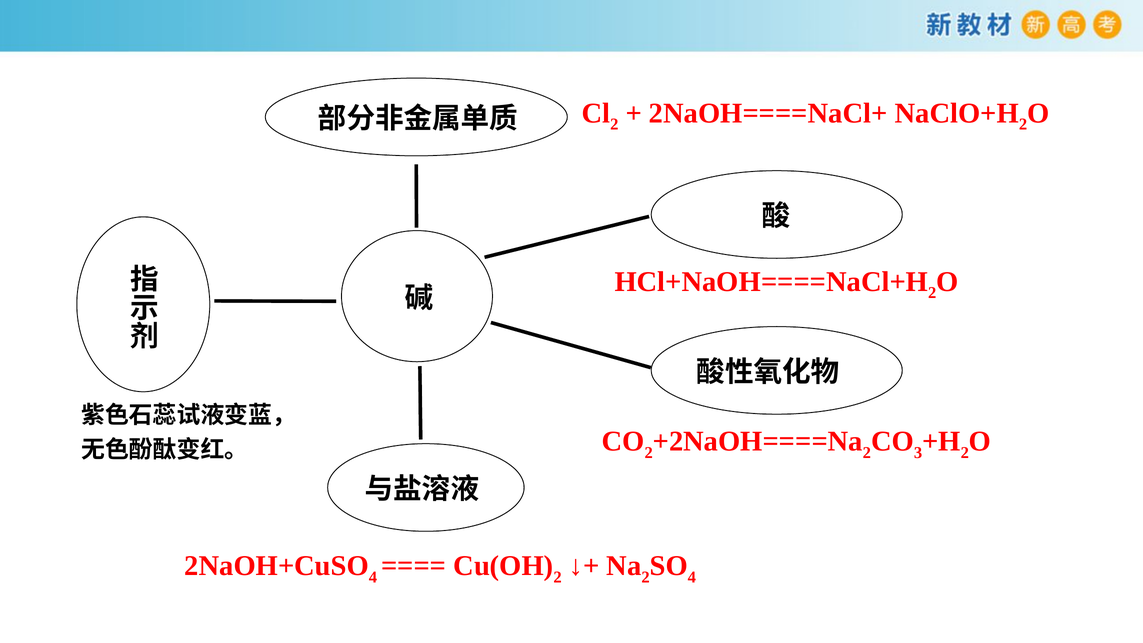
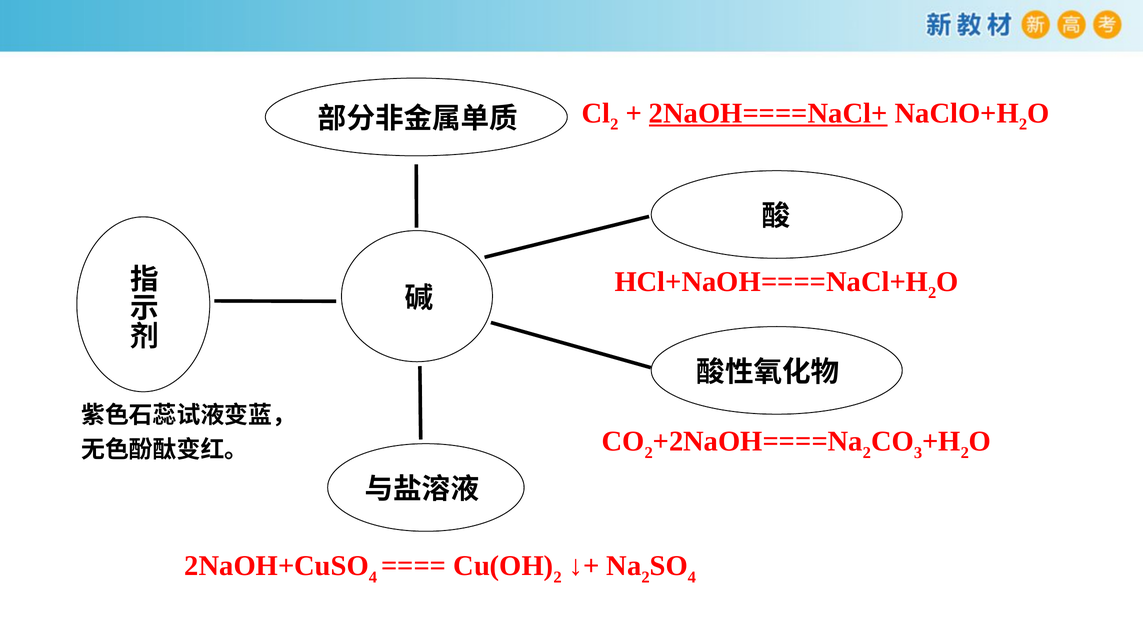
2NaOH====NaCl+ underline: none -> present
